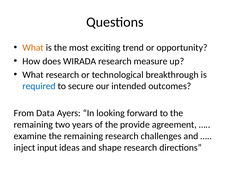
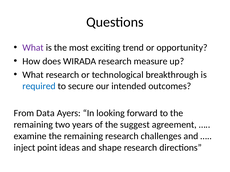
What at (33, 48) colour: orange -> purple
provide: provide -> suggest
input: input -> point
